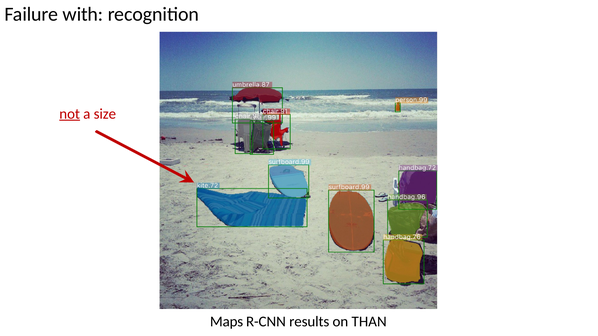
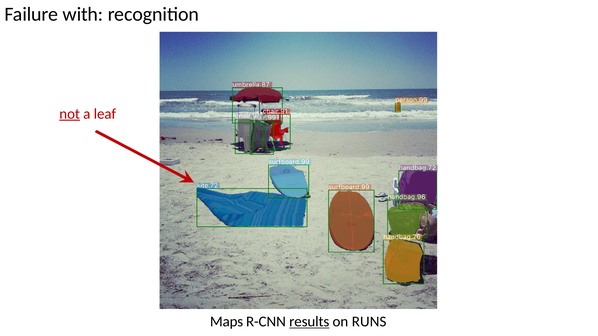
size: size -> leaf
results underline: none -> present
THAN: THAN -> RUNS
